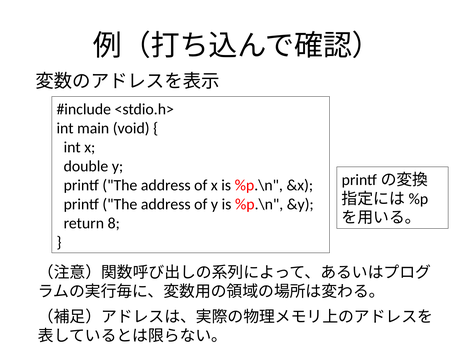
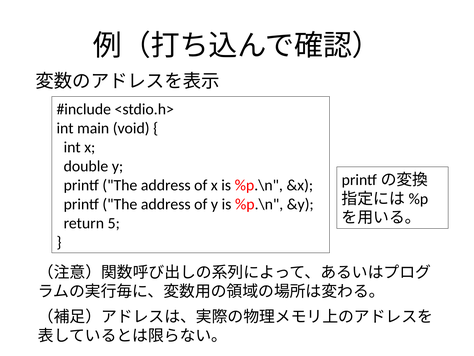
8: 8 -> 5
